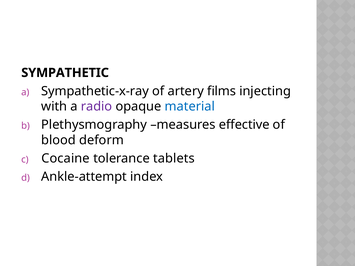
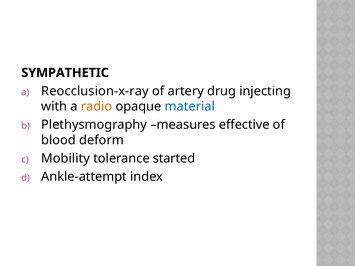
Sympathetic-x-ray: Sympathetic-x-ray -> Reocclusion-x-ray
films: films -> drug
radio colour: purple -> orange
Cocaine: Cocaine -> Mobility
tablets: tablets -> started
